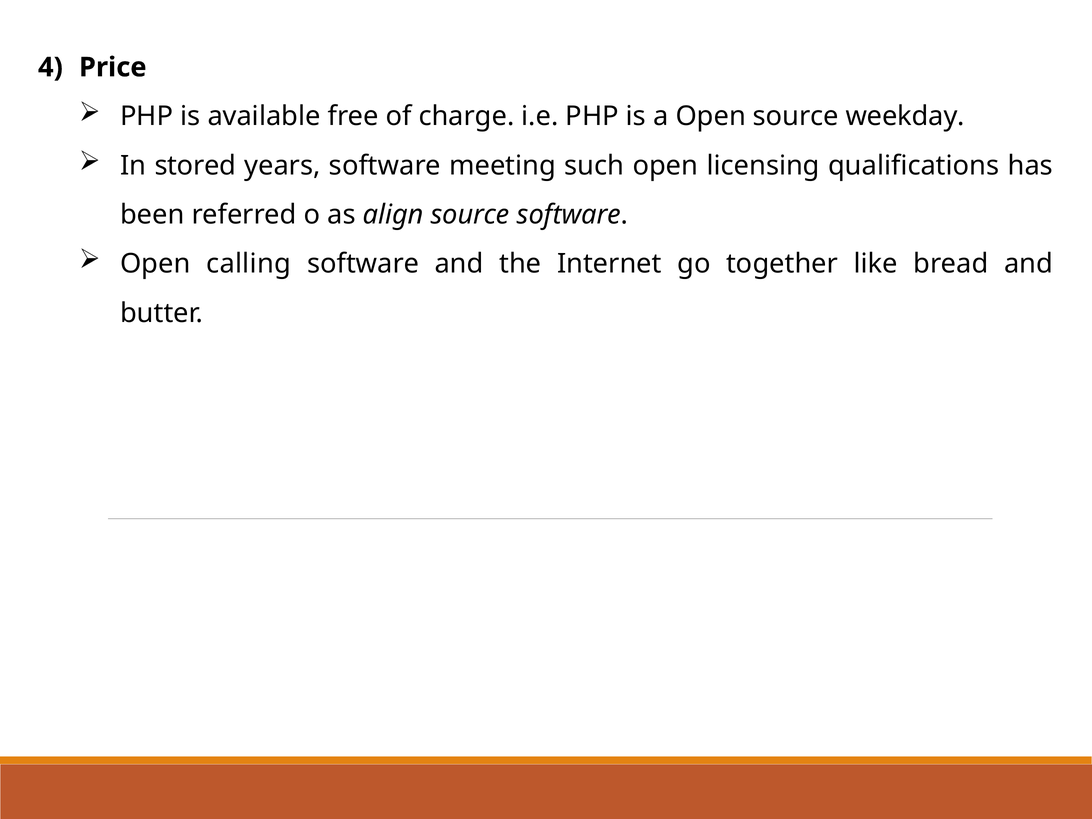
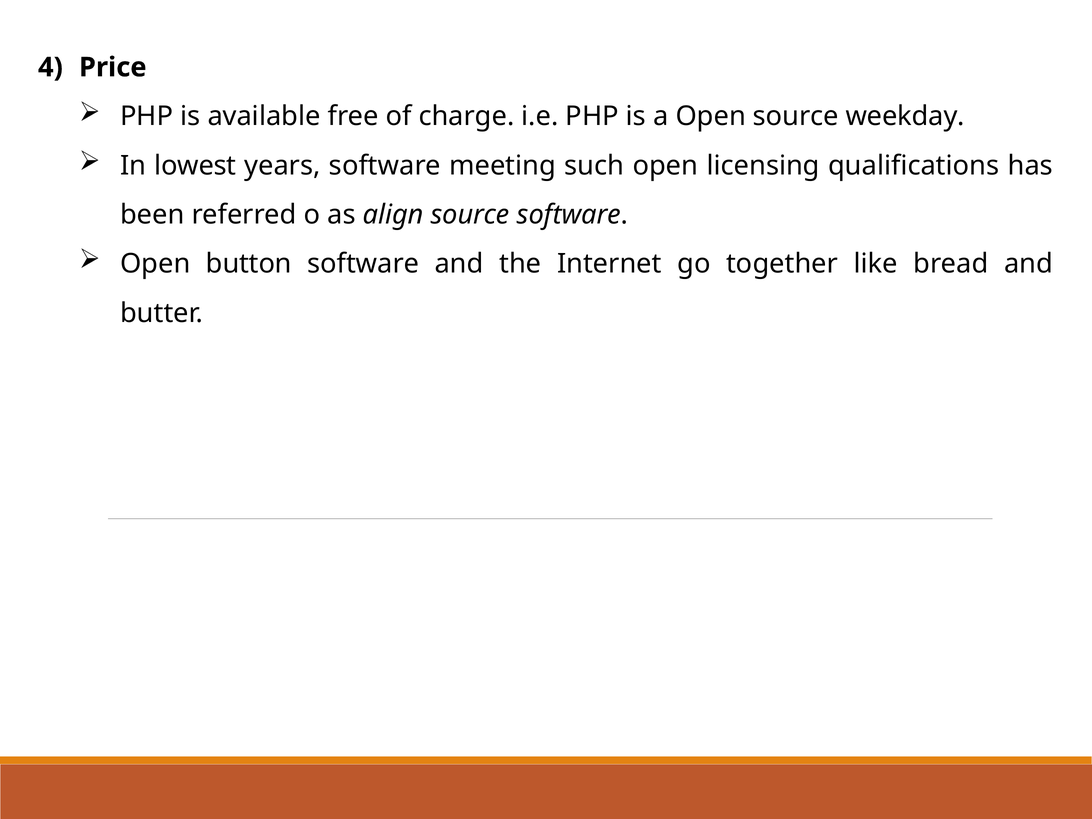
stored: stored -> lowest
calling: calling -> button
